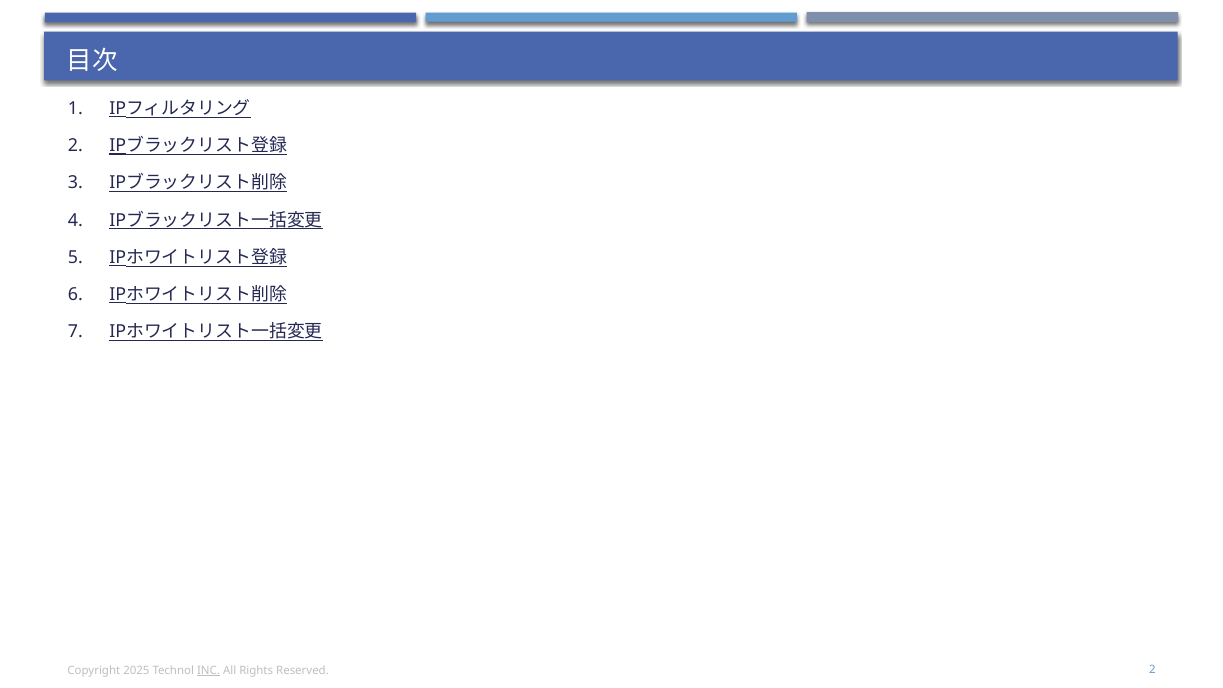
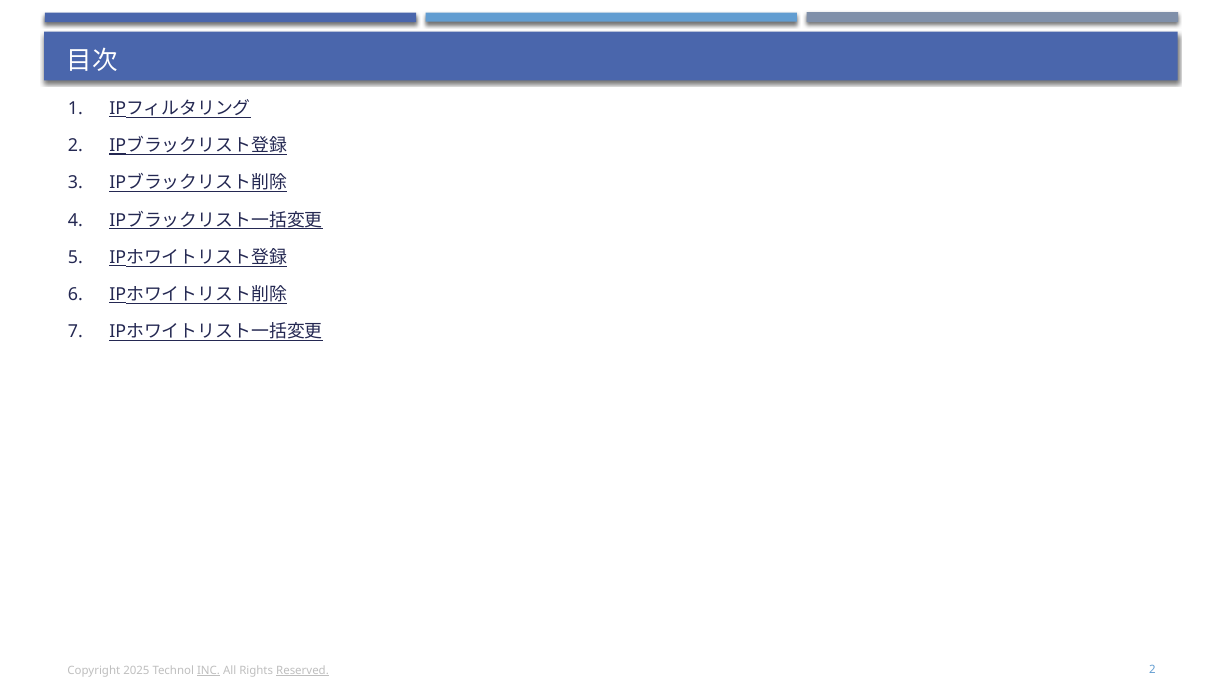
Reserved underline: none -> present
